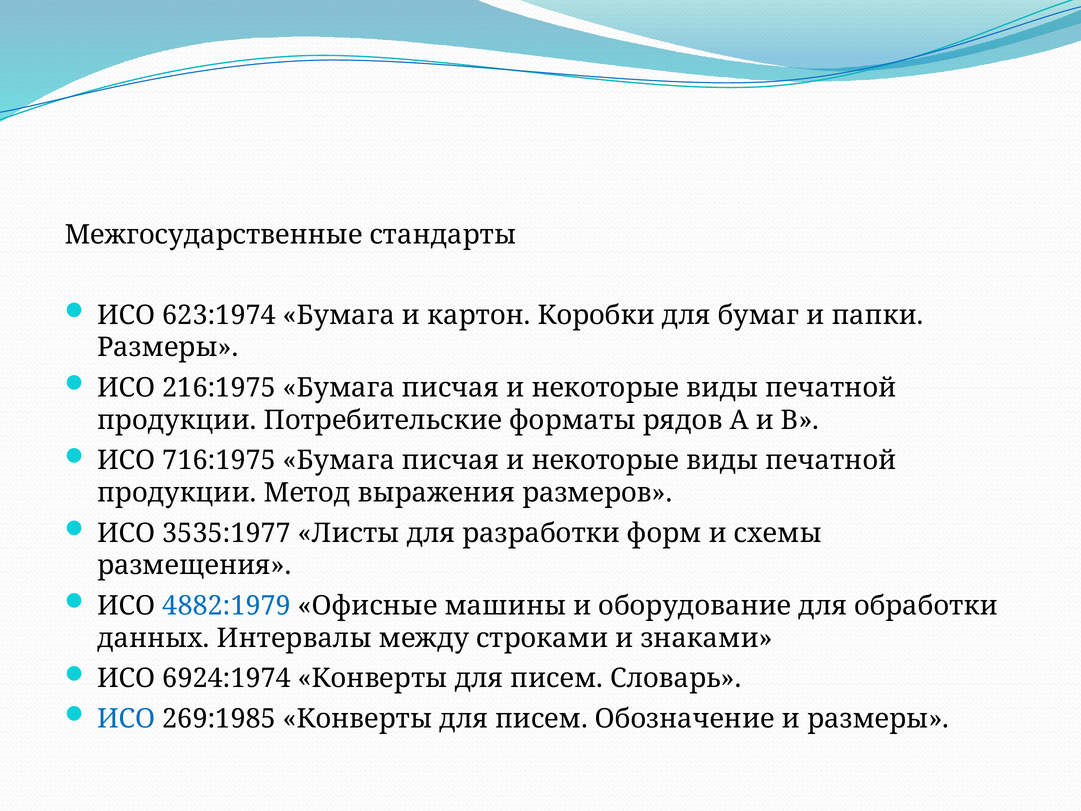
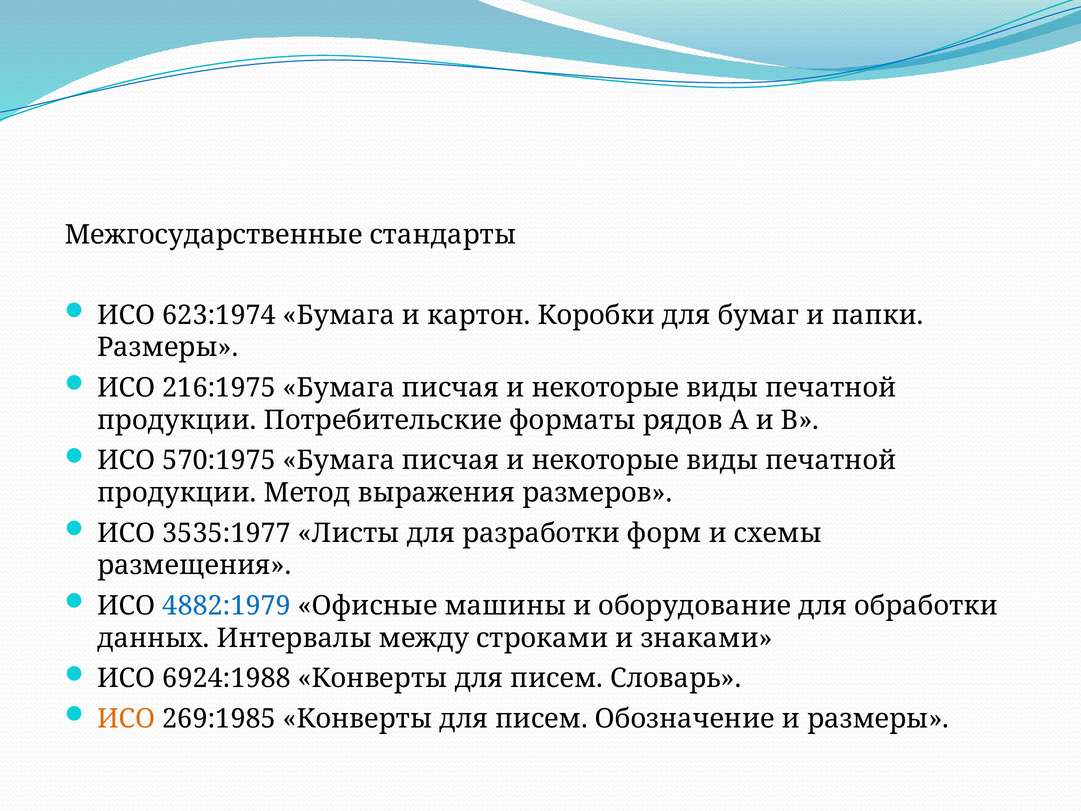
716:1975: 716:1975 -> 570:1975
6924:1974: 6924:1974 -> 6924:1988
ИСО at (126, 718) colour: blue -> orange
